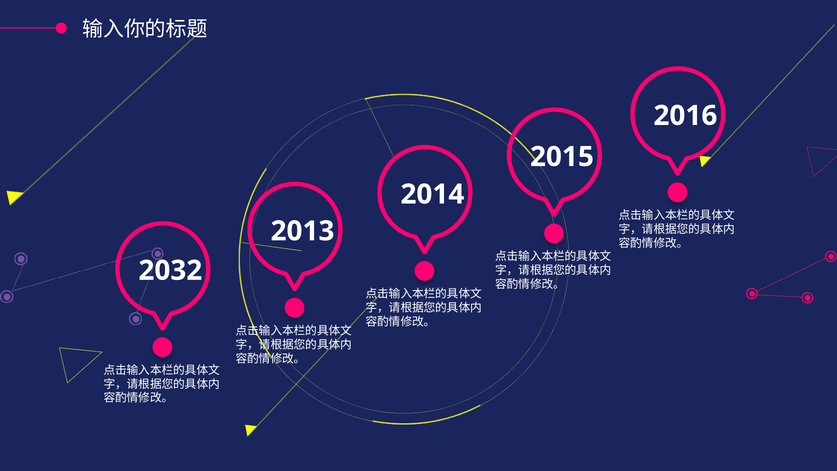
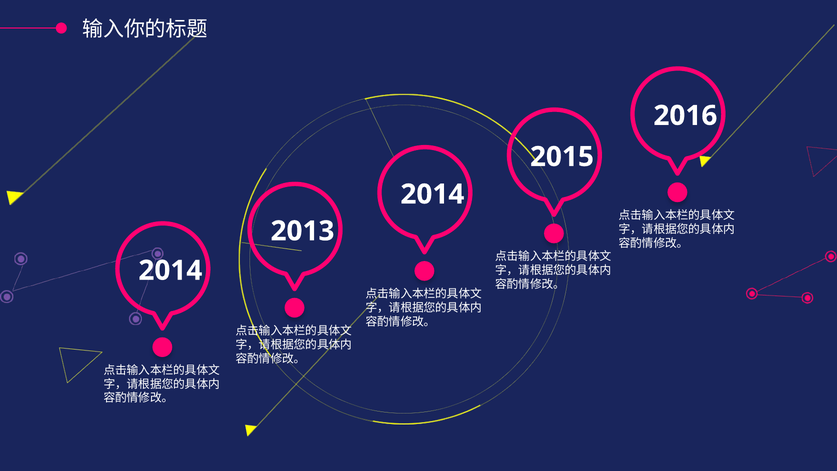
2032 at (170, 270): 2032 -> 2014
